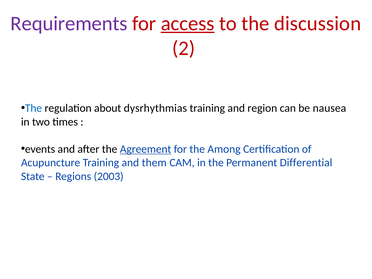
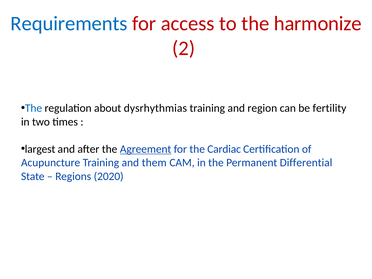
Requirements colour: purple -> blue
access underline: present -> none
discussion: discussion -> harmonize
nausea: nausea -> fertility
events: events -> largest
Among: Among -> Cardiac
2003: 2003 -> 2020
